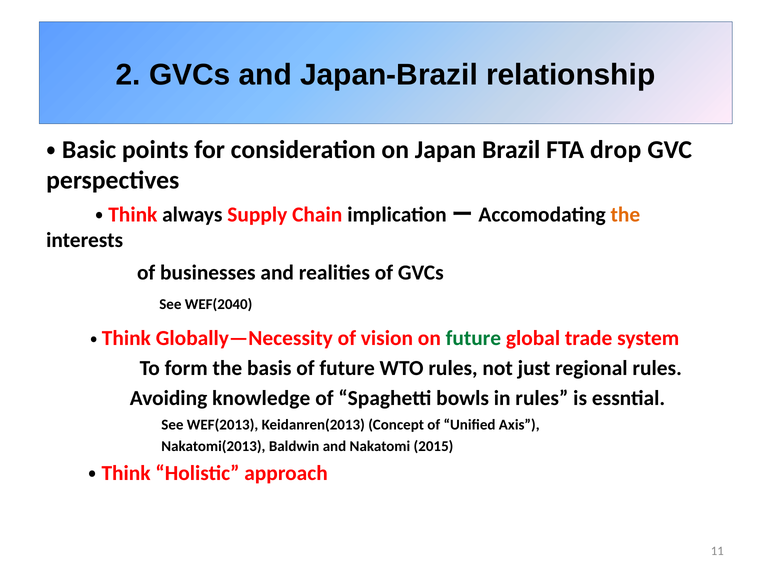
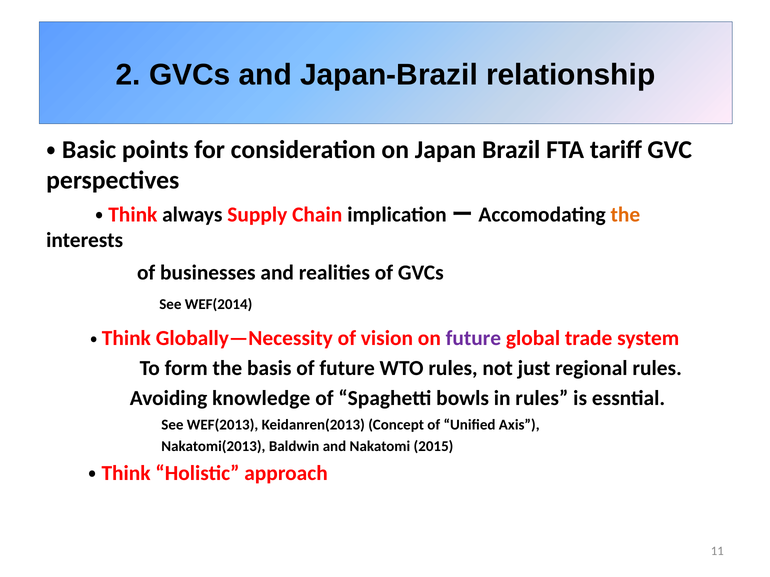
drop: drop -> tariff
WEF(2040: WEF(2040 -> WEF(2014
future at (473, 339) colour: green -> purple
